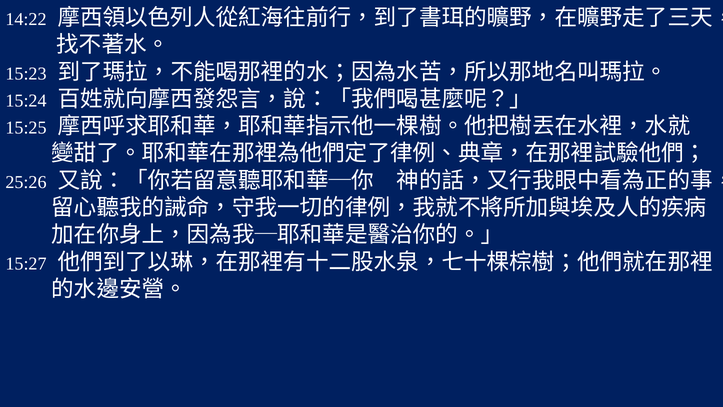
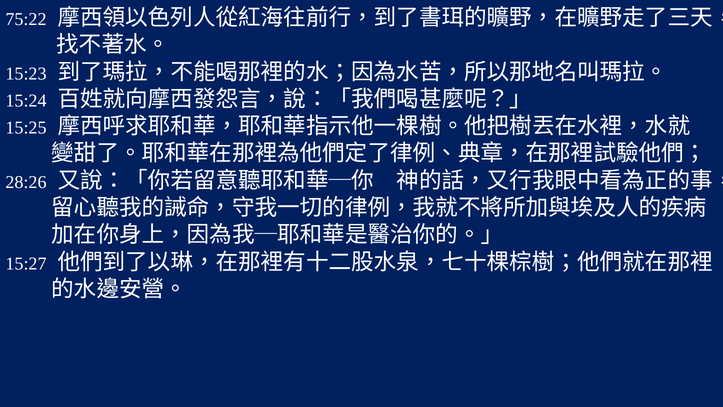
14:22: 14:22 -> 75:22
25:26: 25:26 -> 28:26
